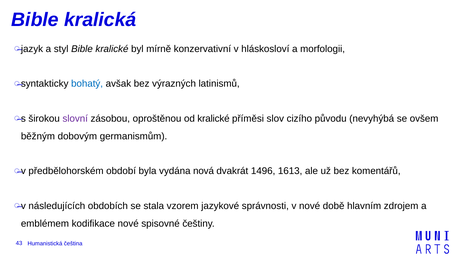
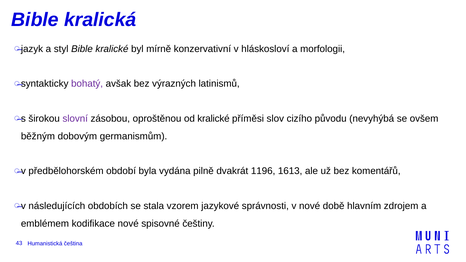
bohatý colour: blue -> purple
nová: nová -> pilně
1496: 1496 -> 1196
